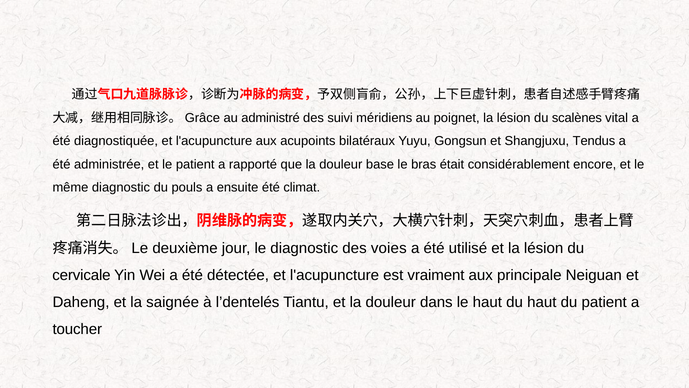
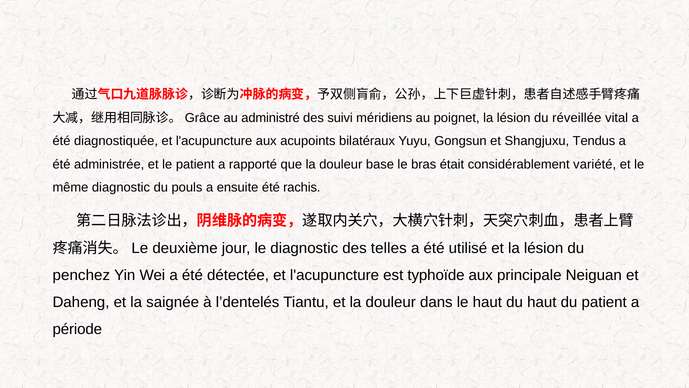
scalènes: scalènes -> réveillée
encore: encore -> variété
climat: climat -> rachis
voies: voies -> telles
cervicale: cervicale -> penchez
vraiment: vraiment -> typhoïde
toucher: toucher -> période
